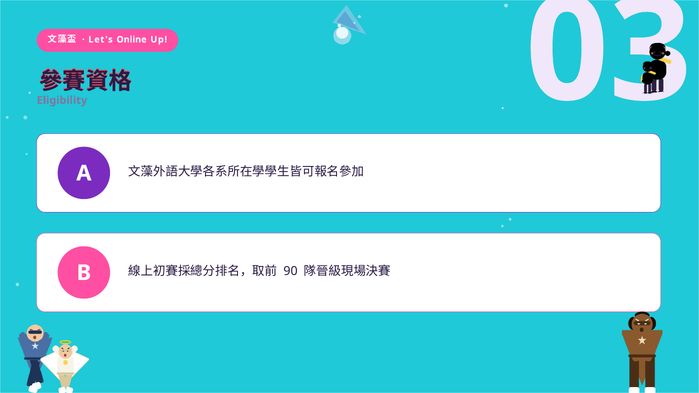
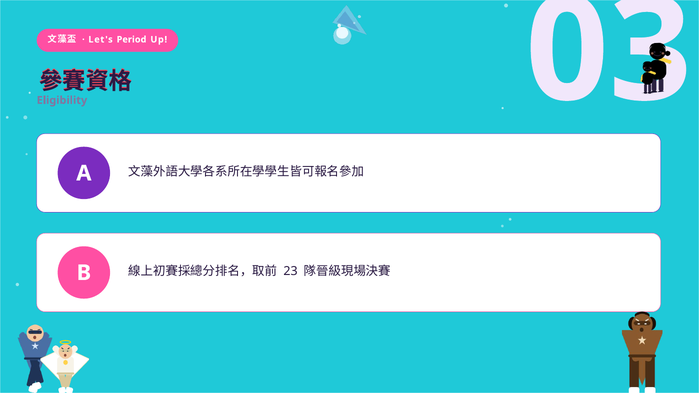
Online: Online -> Period
90: 90 -> 23
